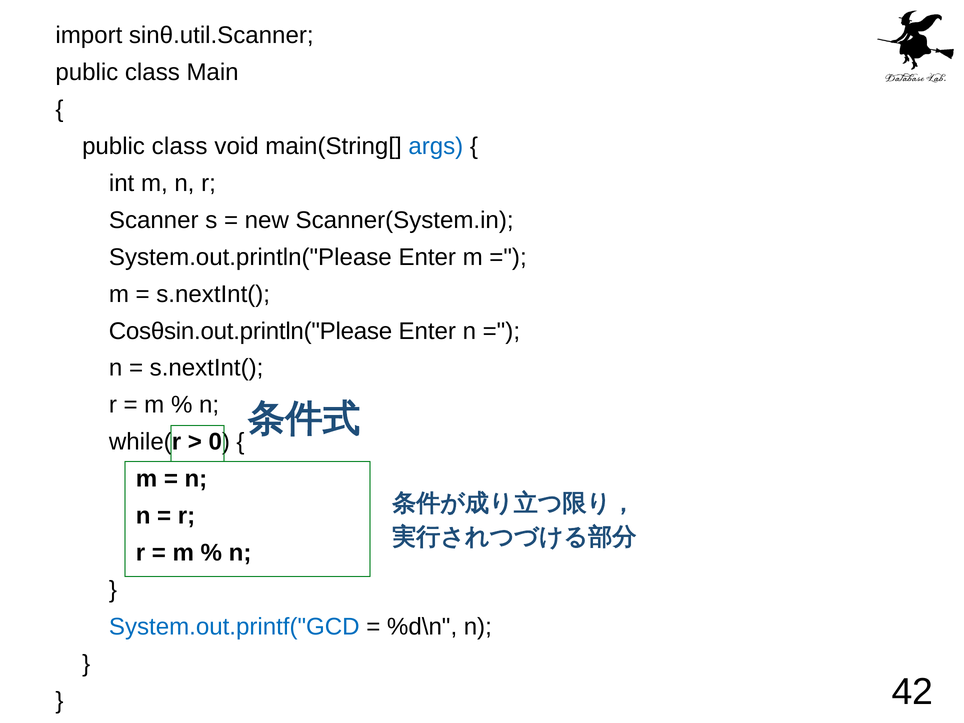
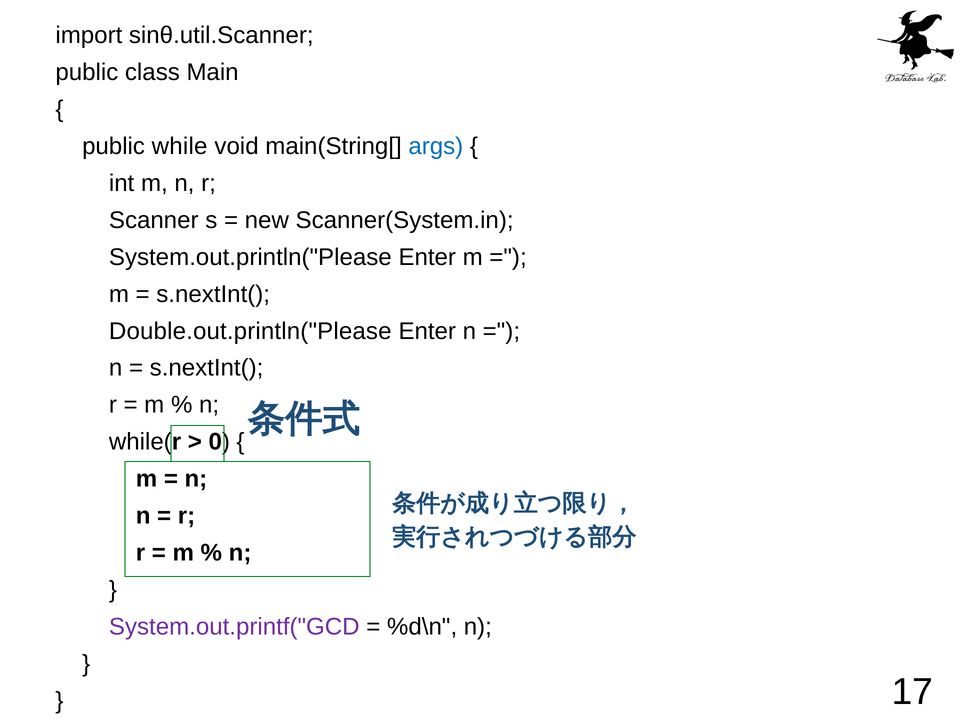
class at (180, 146): class -> while
Cosθsin.out.println("Please: Cosθsin.out.println("Please -> Double.out.println("Please
System.out.printf("GCD colour: blue -> purple
42: 42 -> 17
